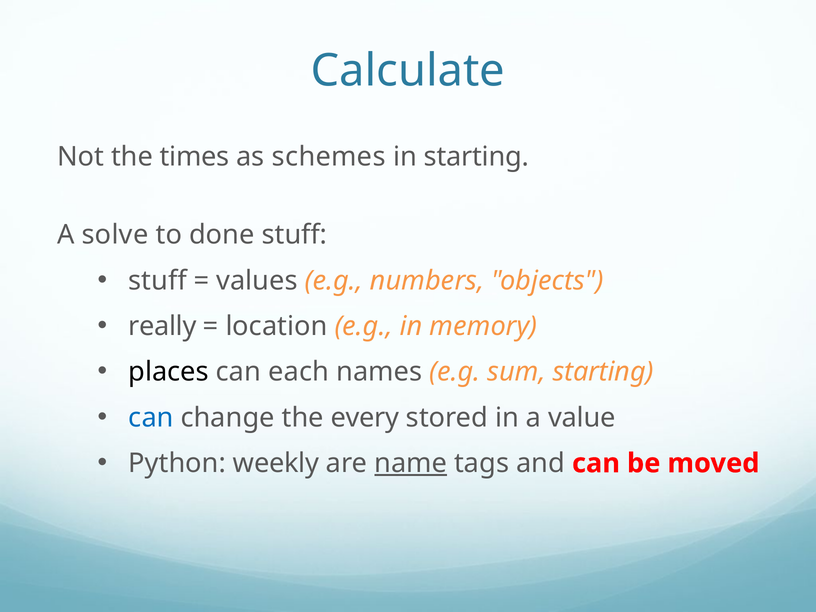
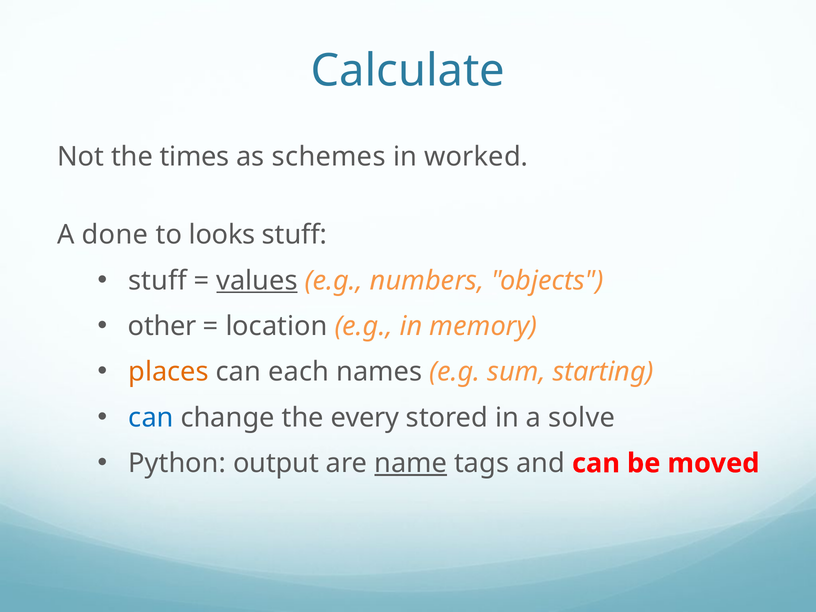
in starting: starting -> worked
solve: solve -> done
done: done -> looks
values underline: none -> present
really: really -> other
places colour: black -> orange
value: value -> solve
weekly: weekly -> output
